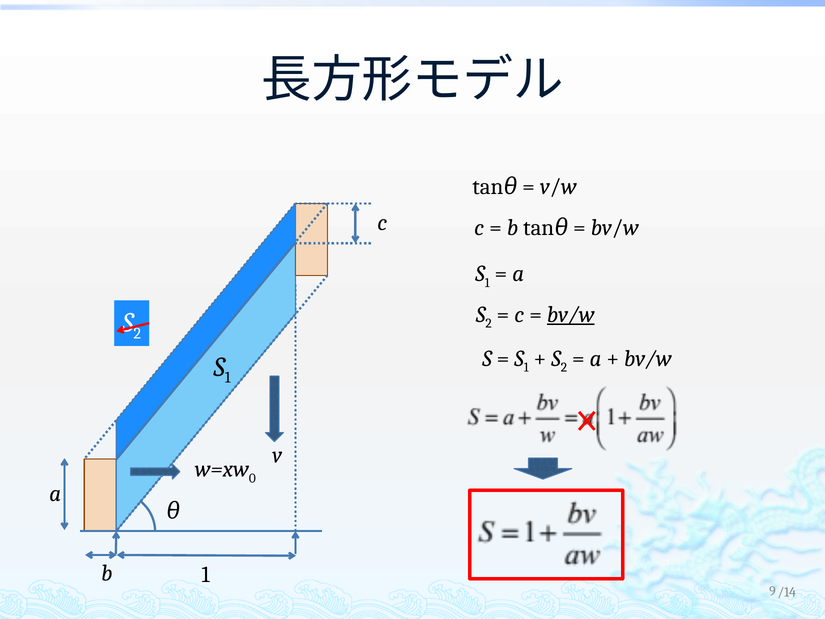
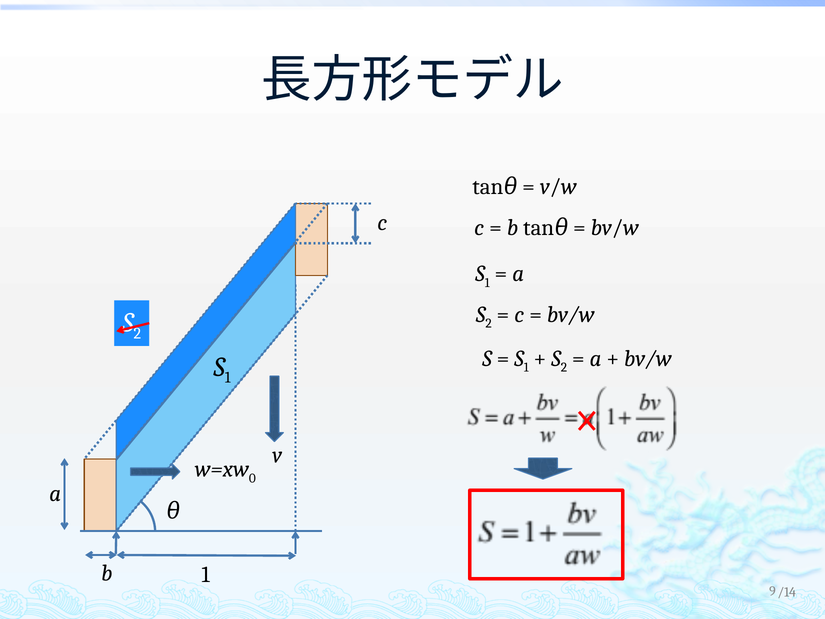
bv/w at (571, 314) underline: present -> none
